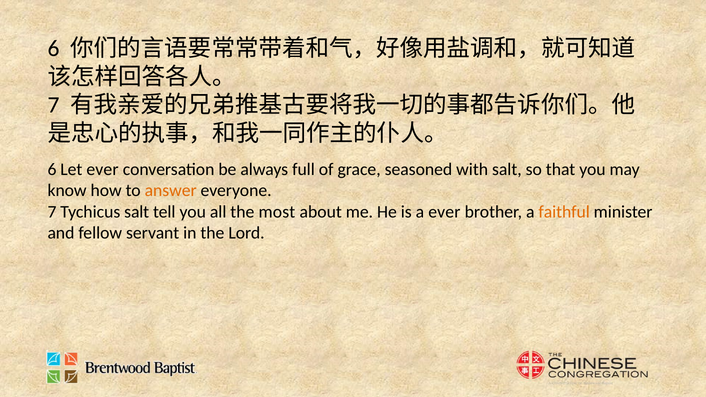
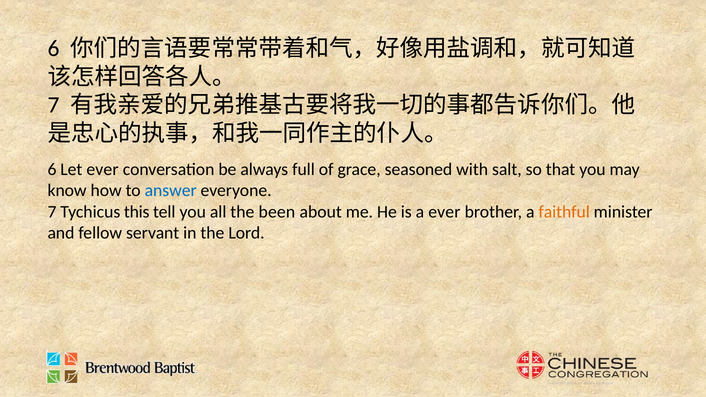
answer colour: orange -> blue
Tychicus salt: salt -> this
most: most -> been
